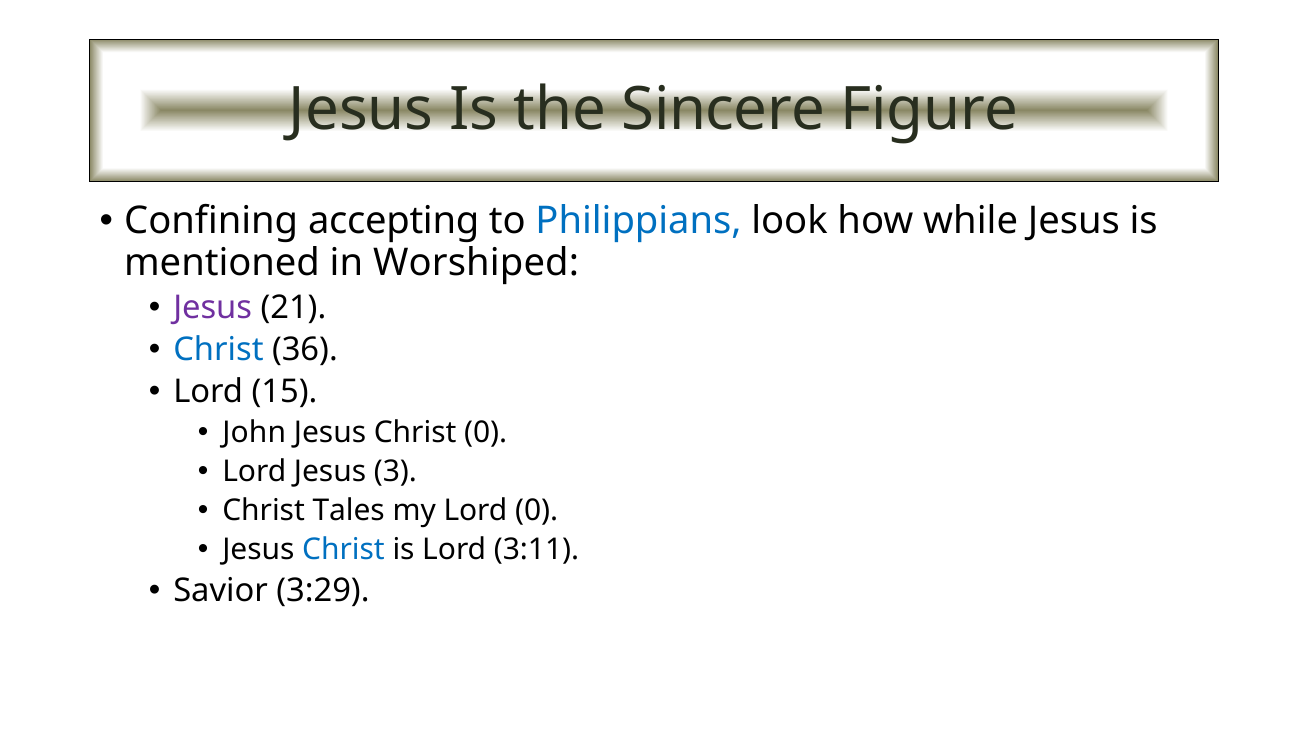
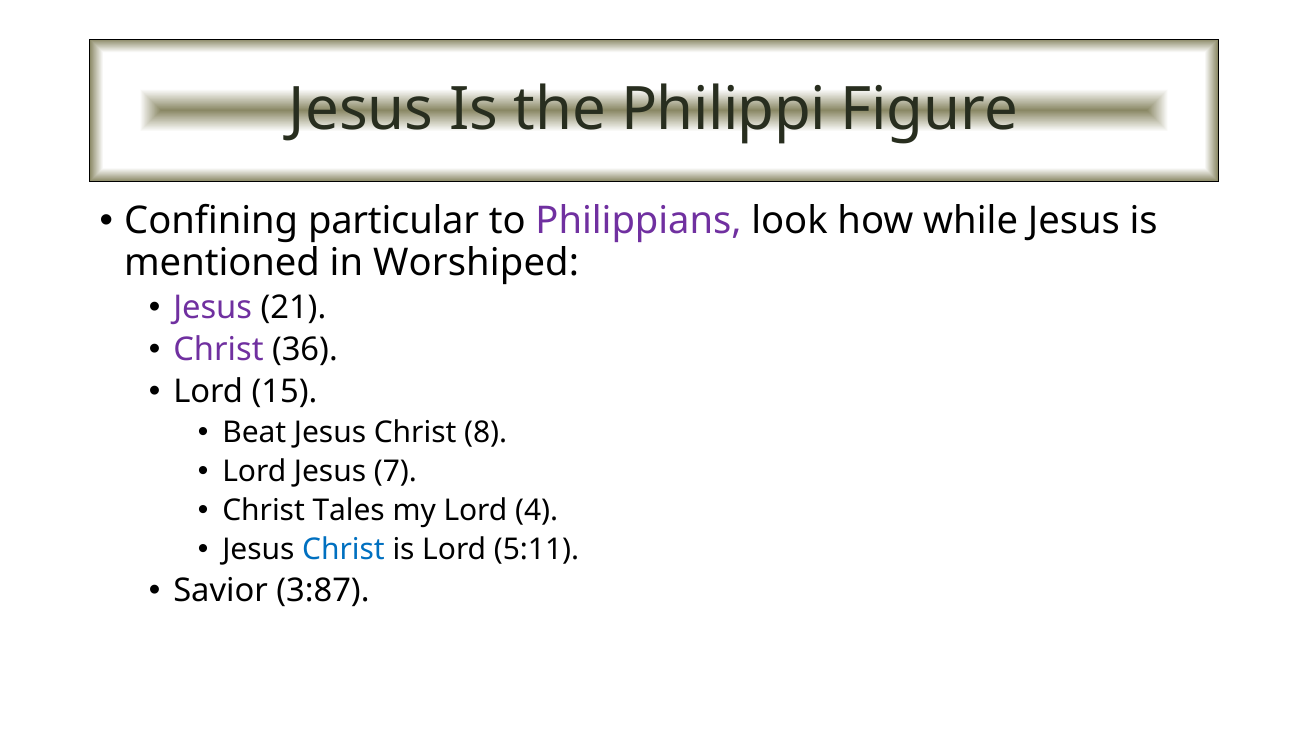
Sincere: Sincere -> Philippi
accepting: accepting -> particular
Philippians colour: blue -> purple
Christ at (218, 350) colour: blue -> purple
John: John -> Beat
Christ 0: 0 -> 8
3: 3 -> 7
Lord 0: 0 -> 4
3:11: 3:11 -> 5:11
3:29: 3:29 -> 3:87
